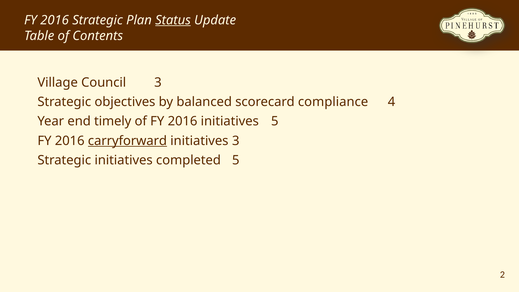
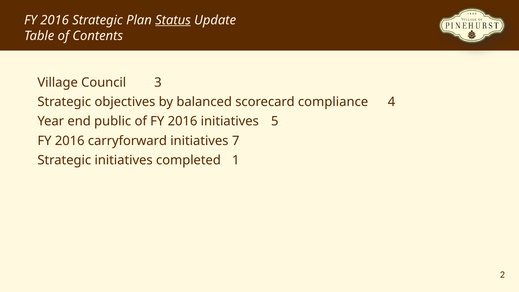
timely: timely -> public
carryforward underline: present -> none
initiatives 3: 3 -> 7
completed 5: 5 -> 1
